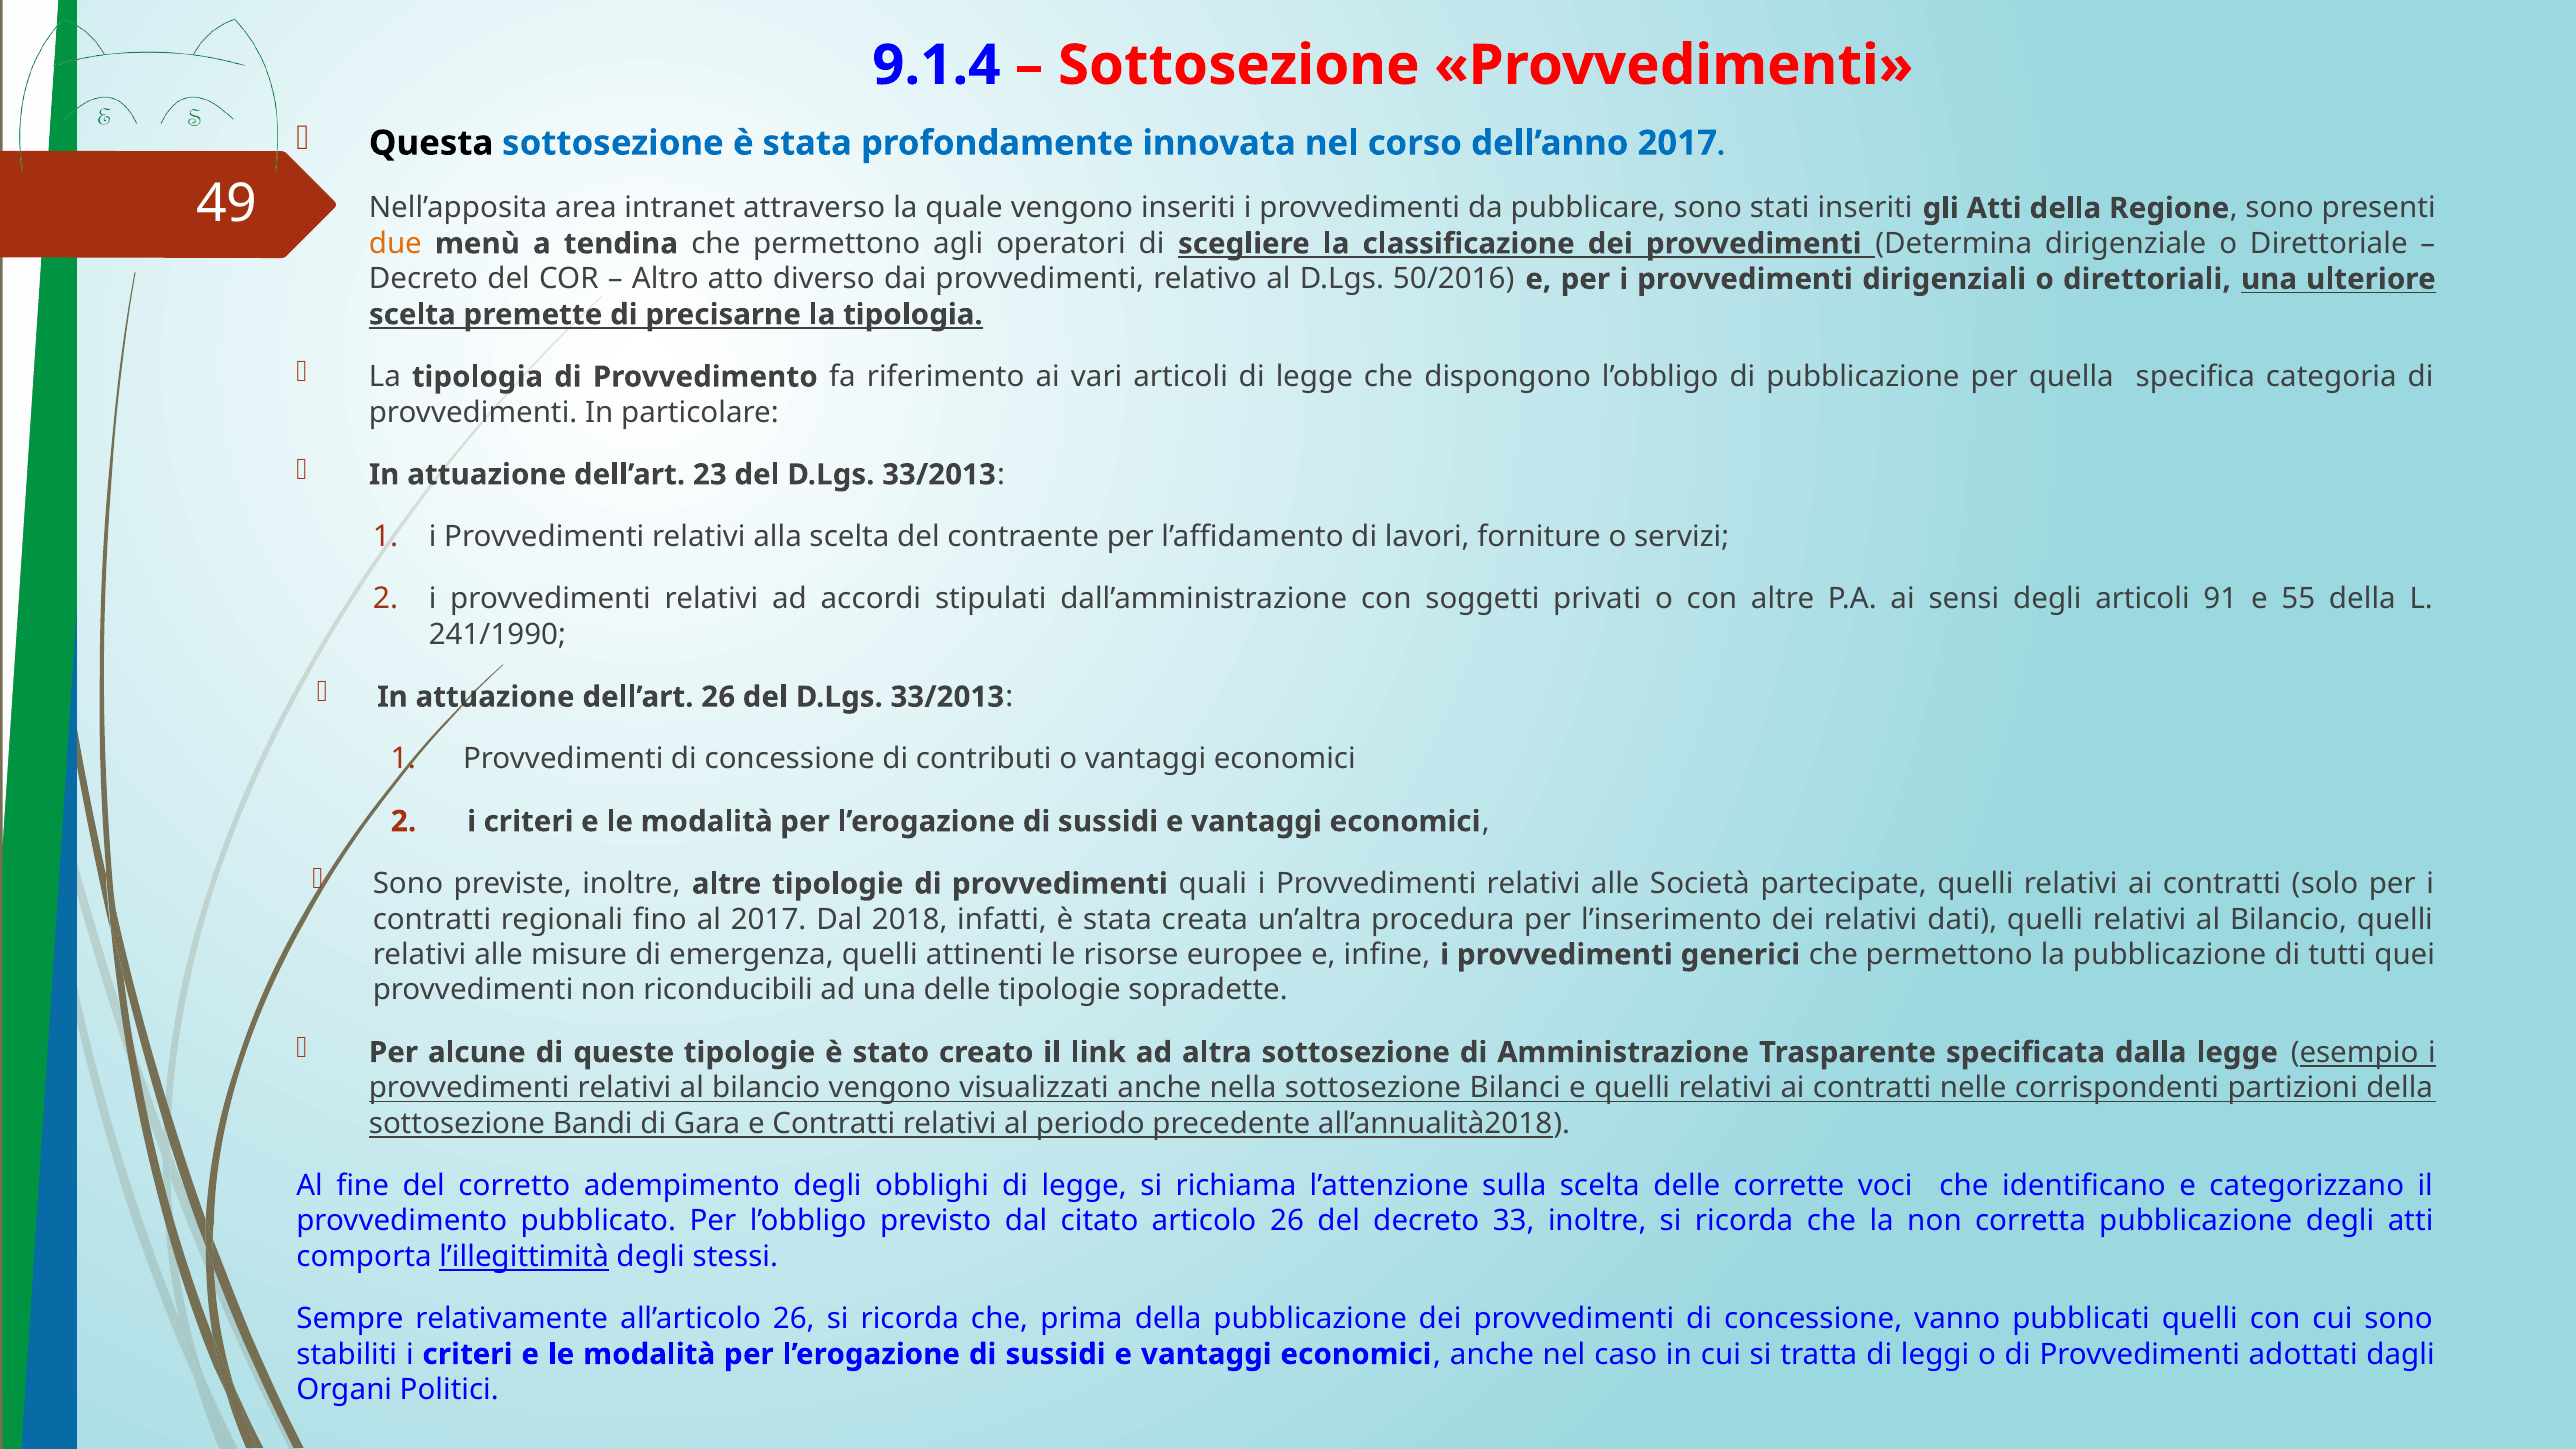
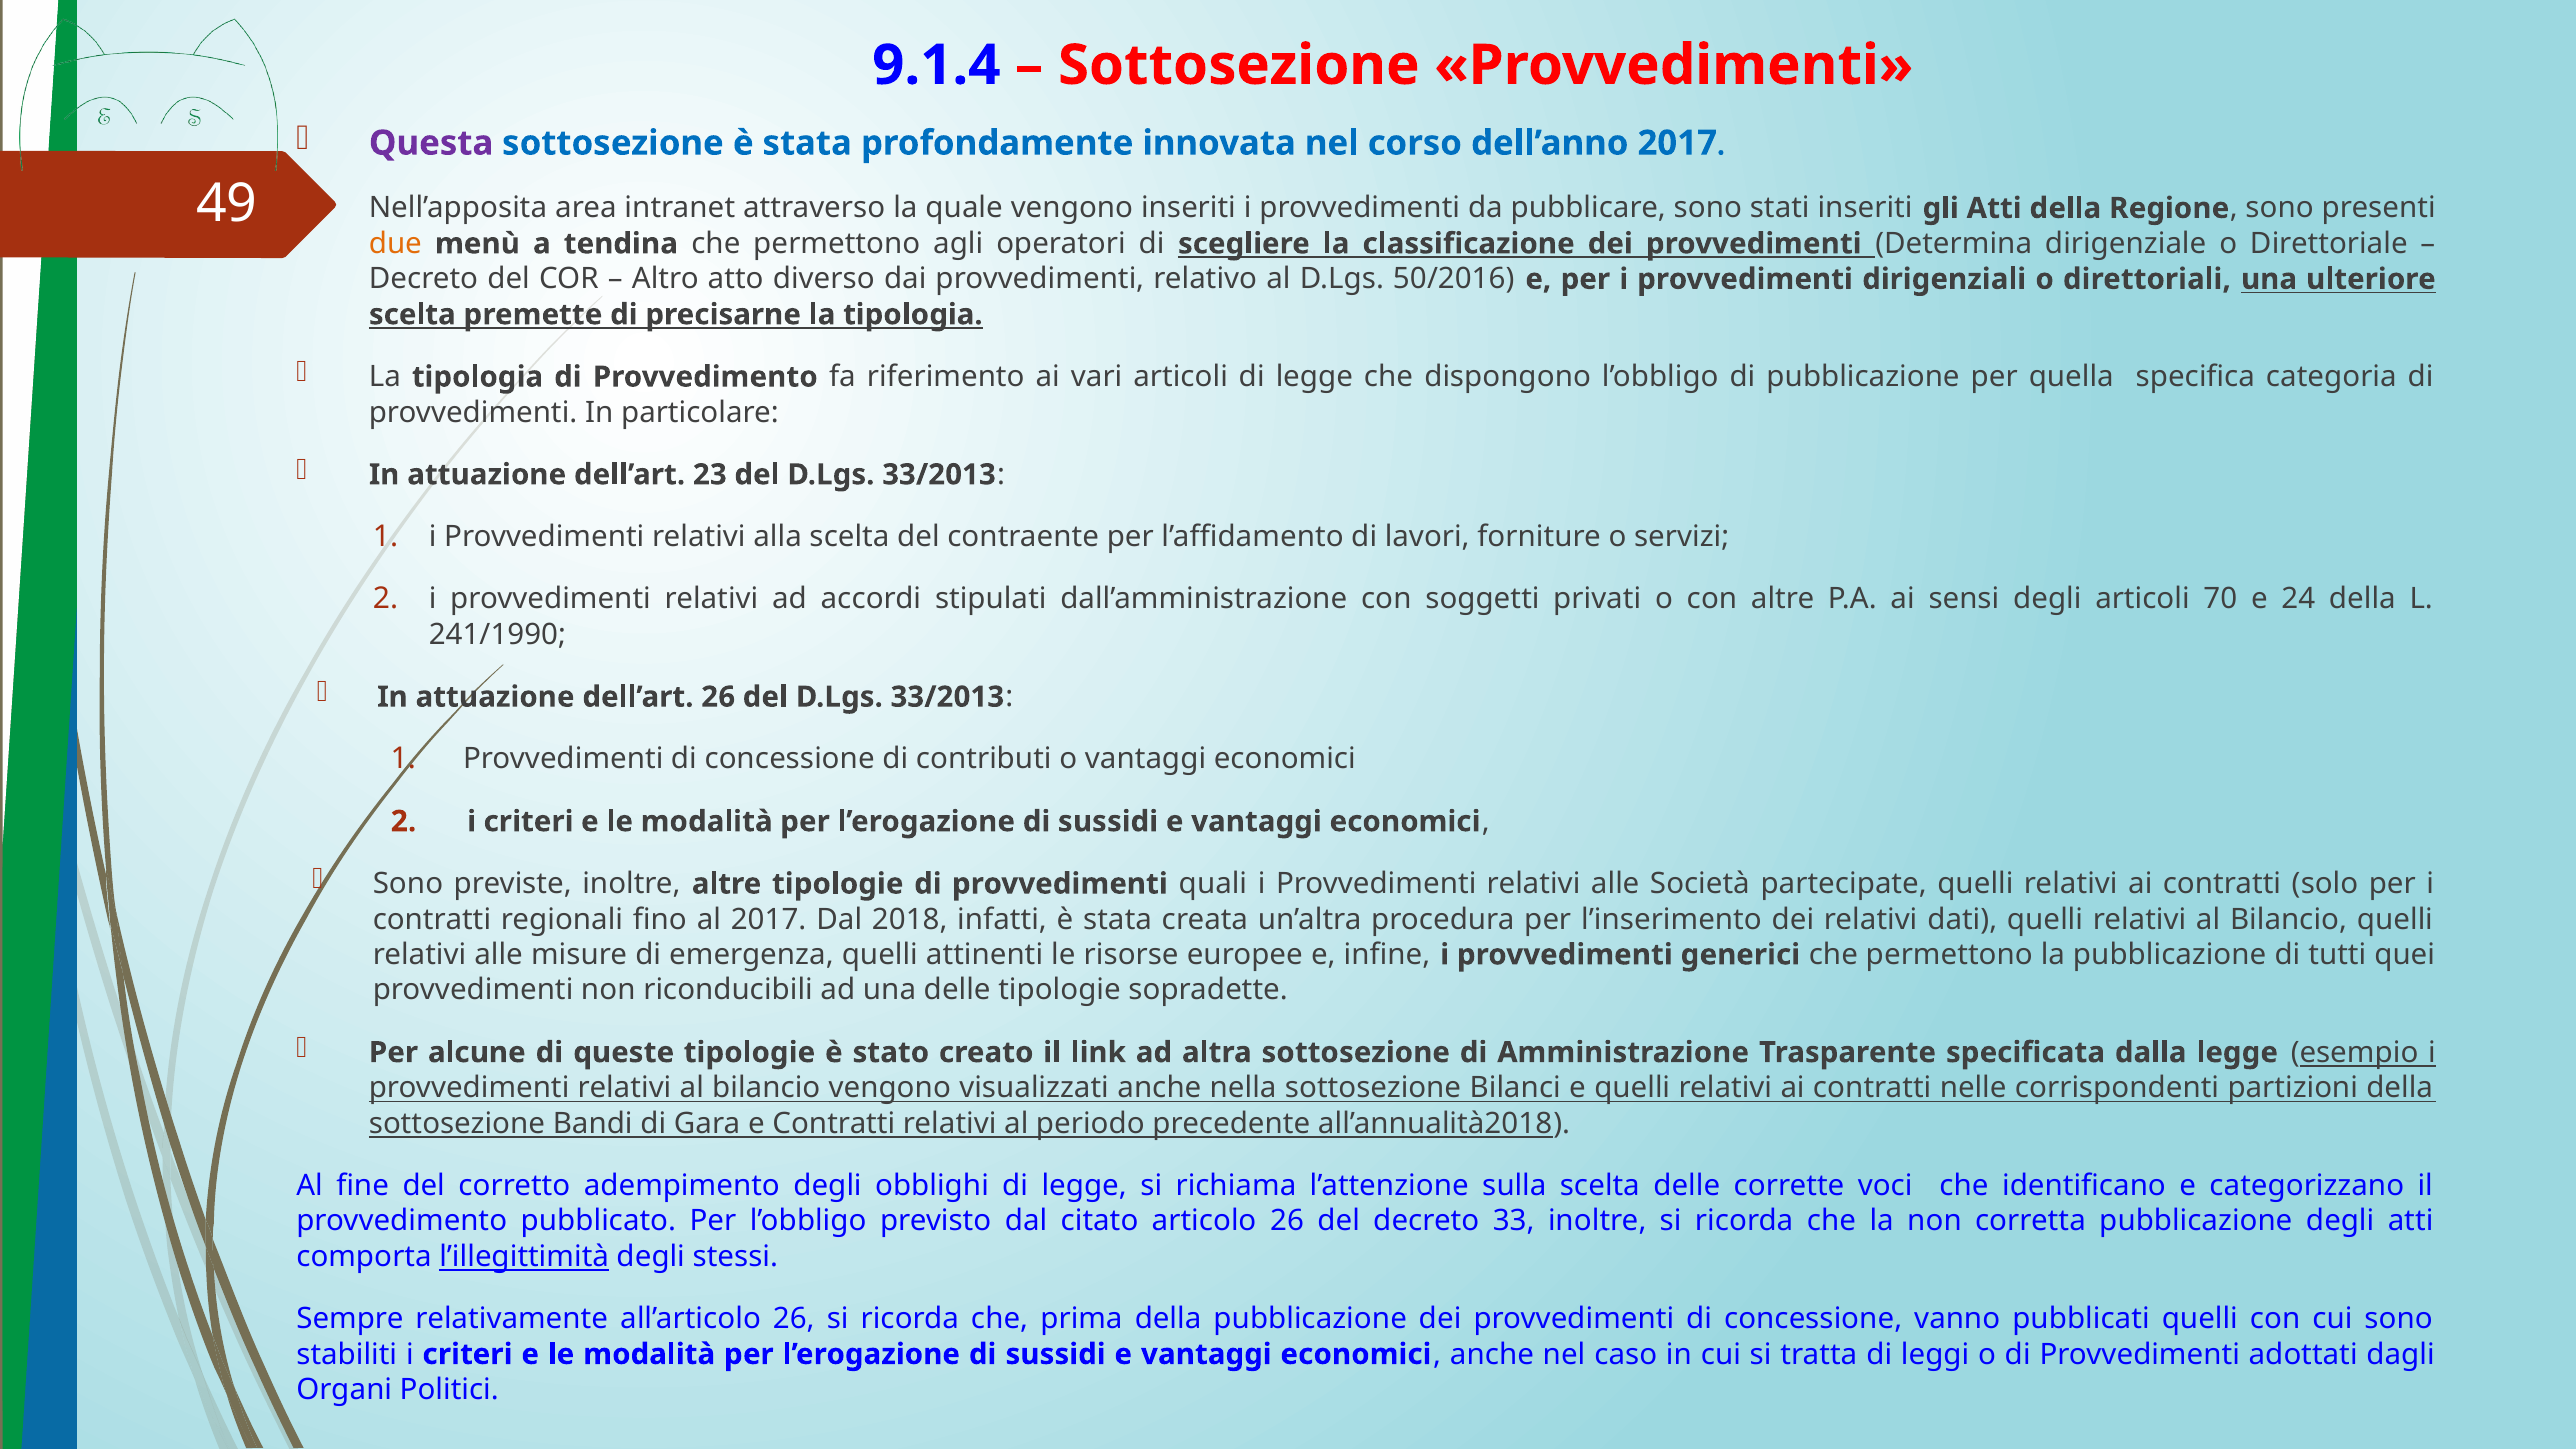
Questa colour: black -> purple
91: 91 -> 70
55: 55 -> 24
